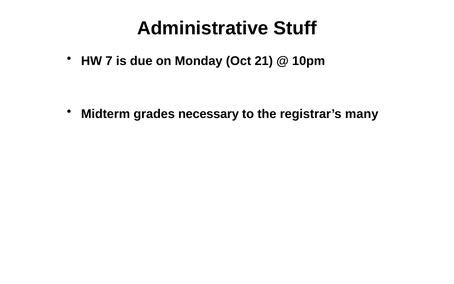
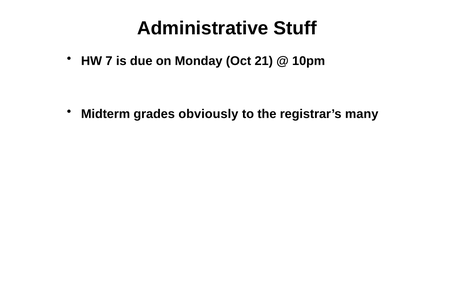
necessary: necessary -> obviously
